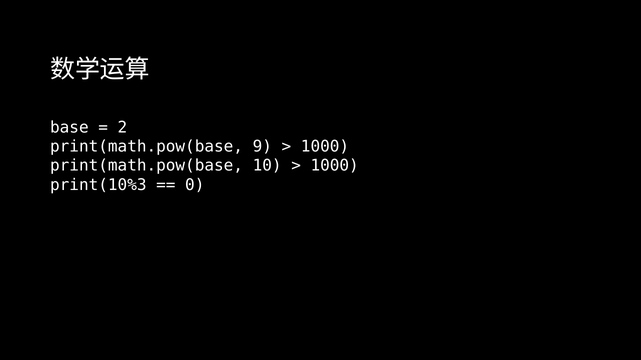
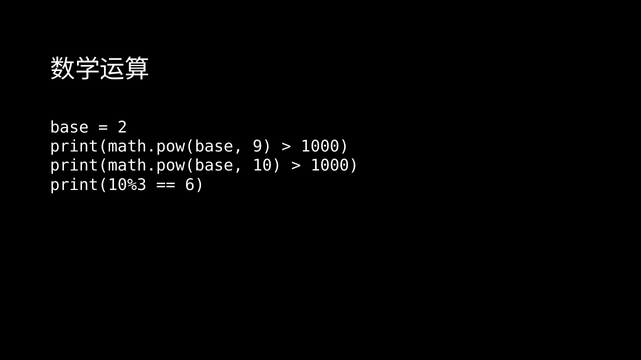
0: 0 -> 6
